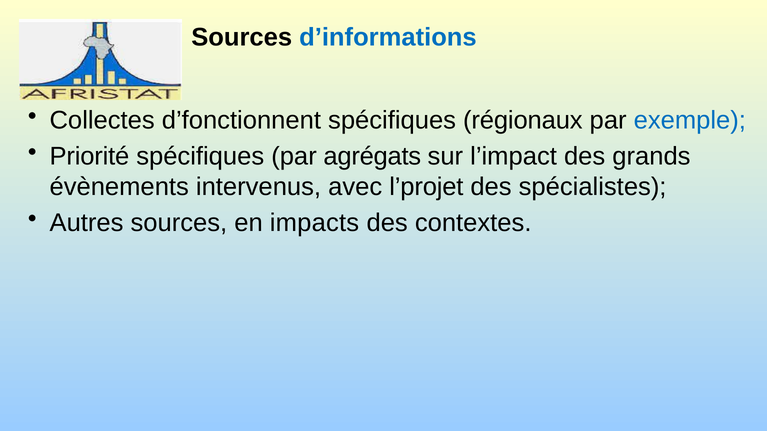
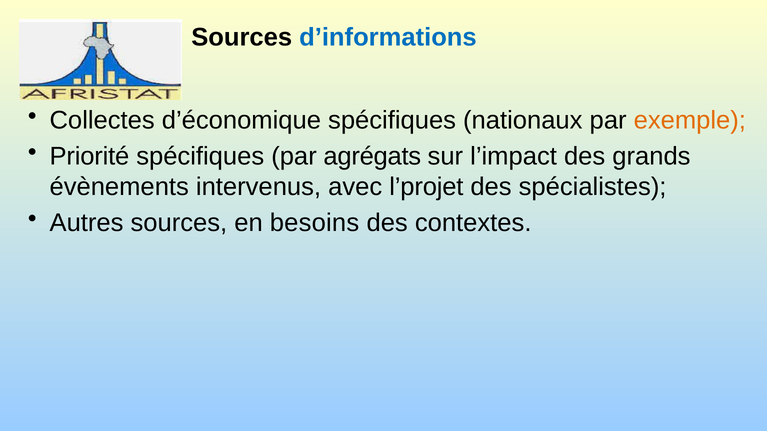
d’fonctionnent: d’fonctionnent -> d’économique
régionaux: régionaux -> nationaux
exemple colour: blue -> orange
impacts: impacts -> besoins
